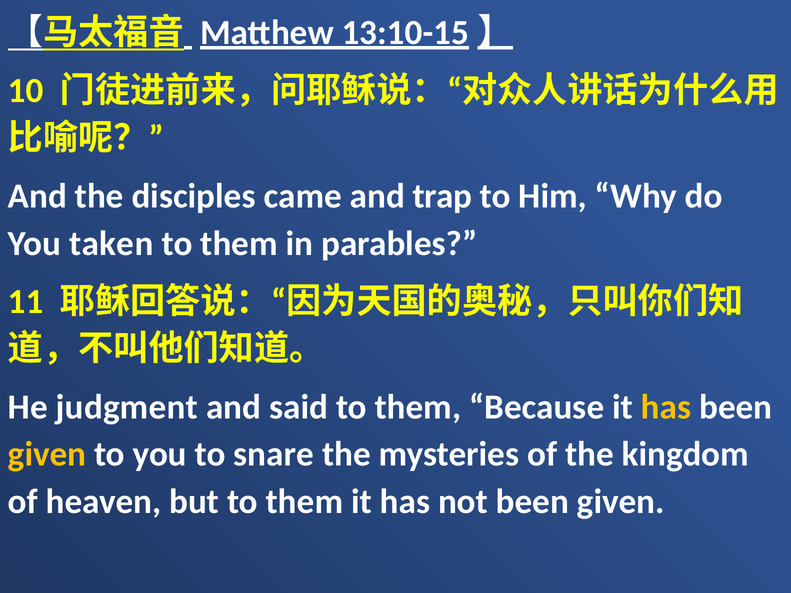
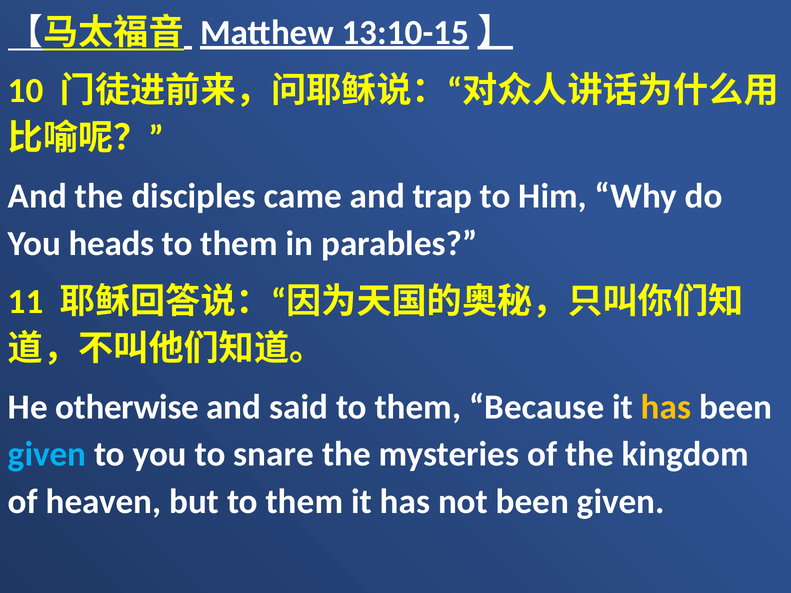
taken: taken -> heads
judgment: judgment -> otherwise
given at (47, 454) colour: yellow -> light blue
